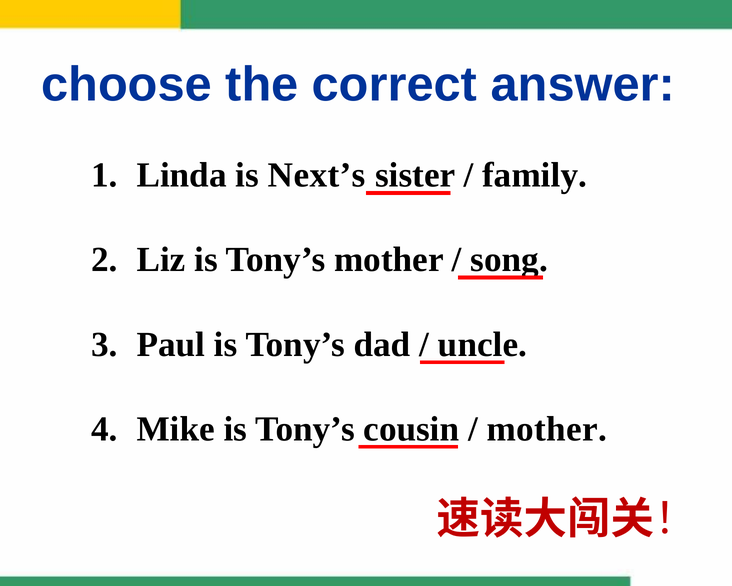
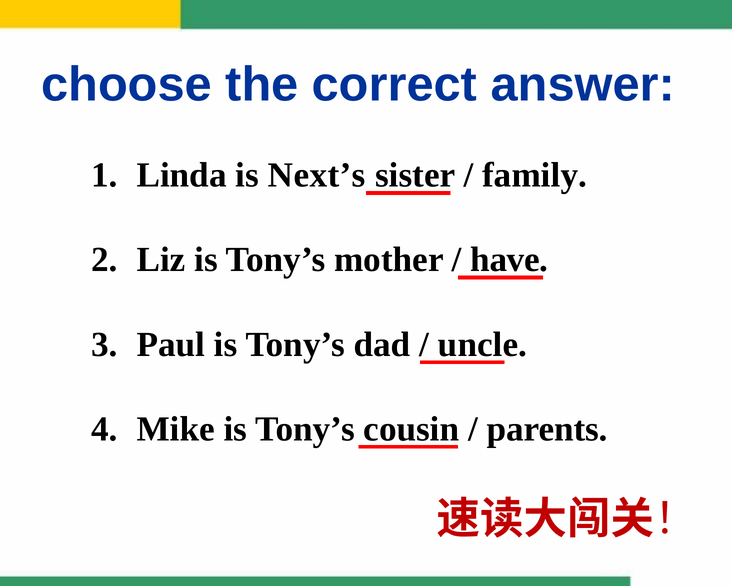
song: song -> have
mother at (547, 429): mother -> parents
